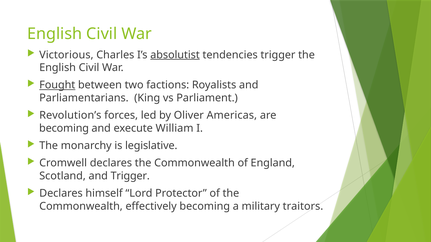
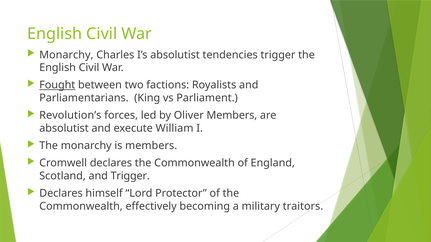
Victorious at (66, 55): Victorious -> Monarchy
absolutist at (175, 55) underline: present -> none
Oliver Americas: Americas -> Members
becoming at (64, 129): becoming -> absolutist
is legislative: legislative -> members
